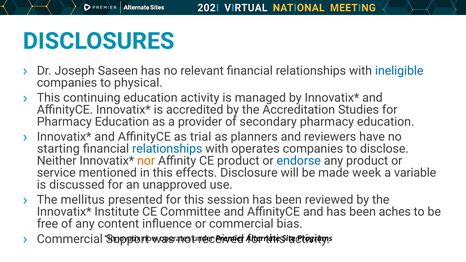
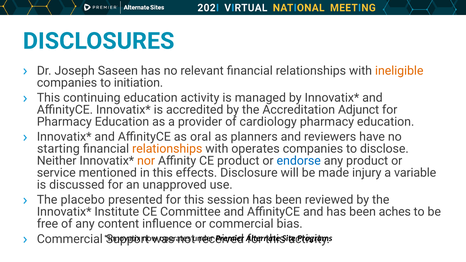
ineligible colour: blue -> orange
physical: physical -> initiation
Studies: Studies -> Adjunct
secondary: secondary -> cardiology
trial: trial -> oral
relationships at (167, 149) colour: blue -> orange
week: week -> injury
mellitus: mellitus -> placebo
